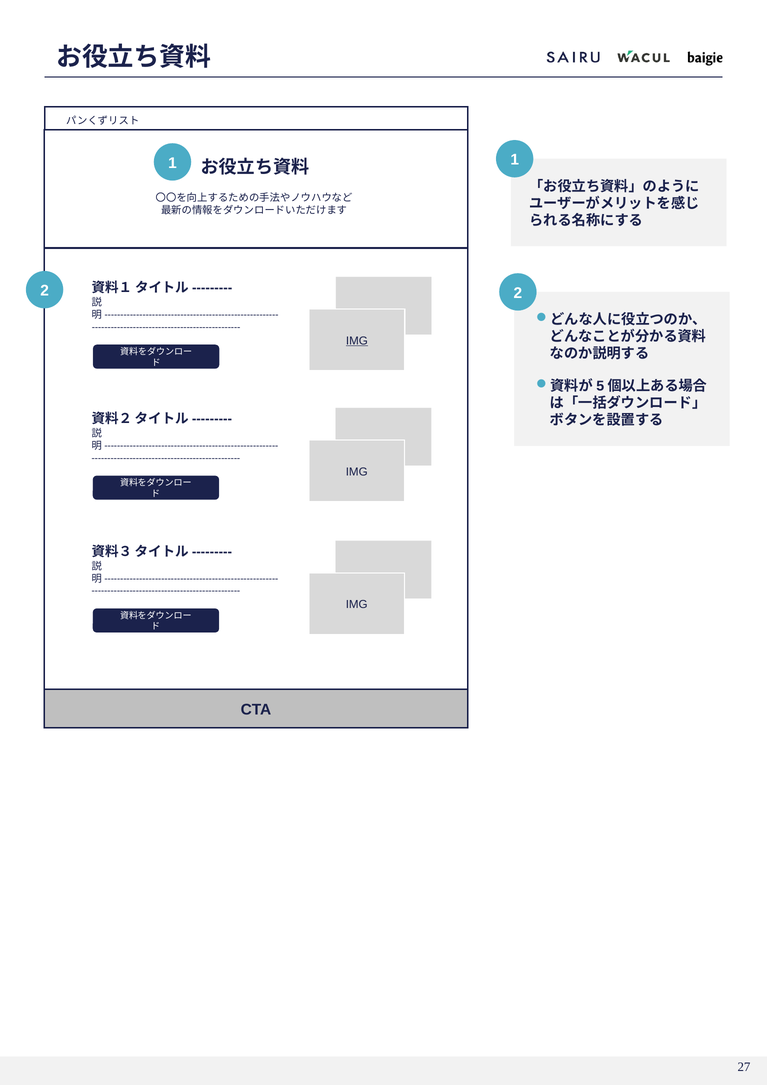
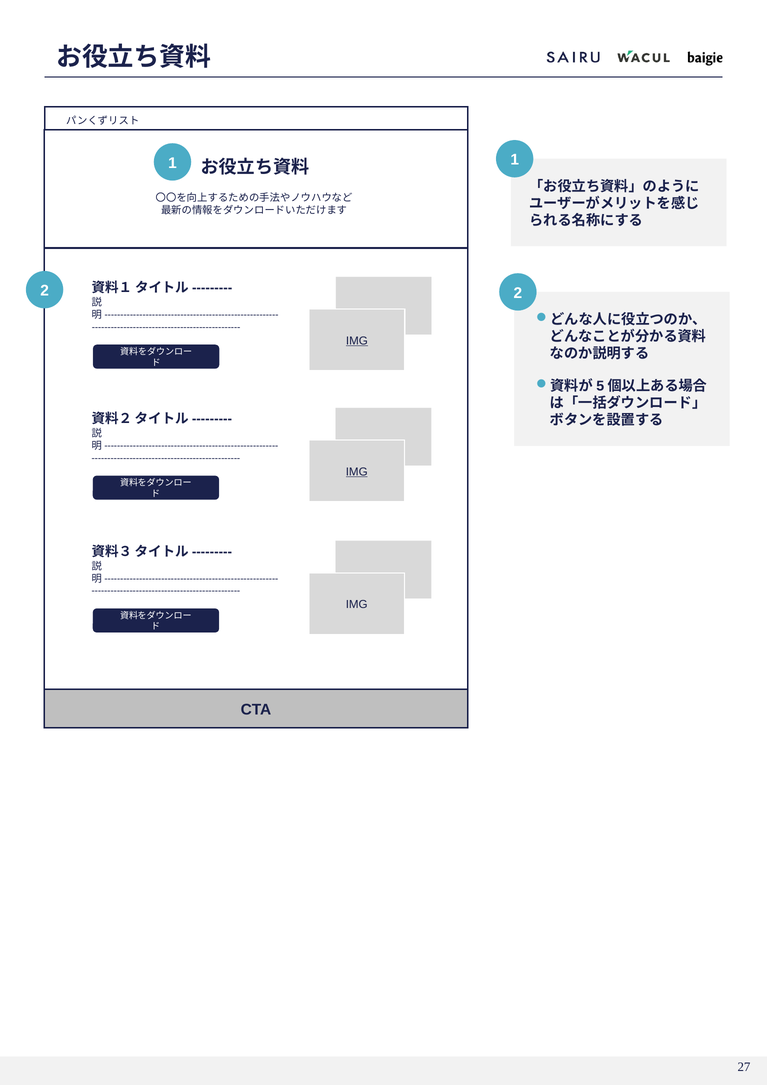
IMG at (357, 472) underline: none -> present
